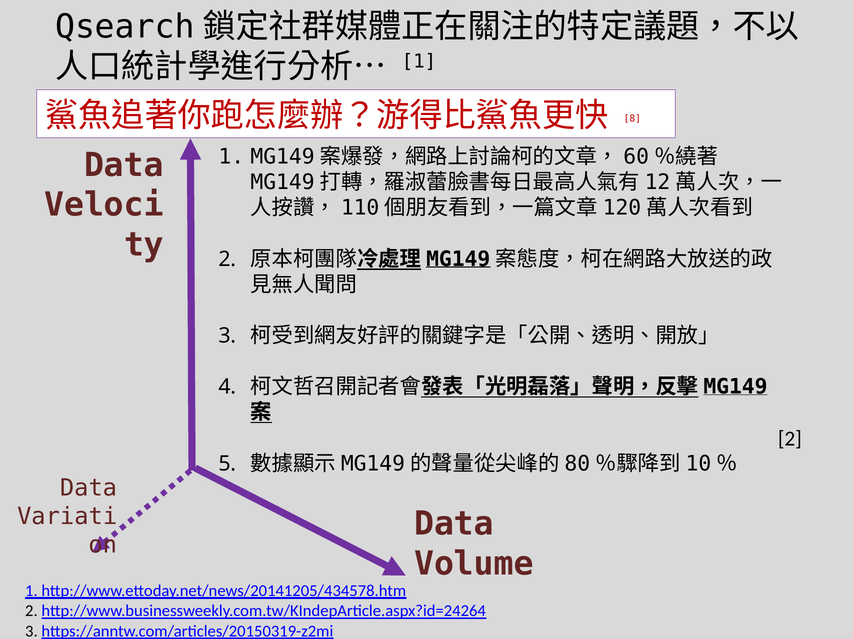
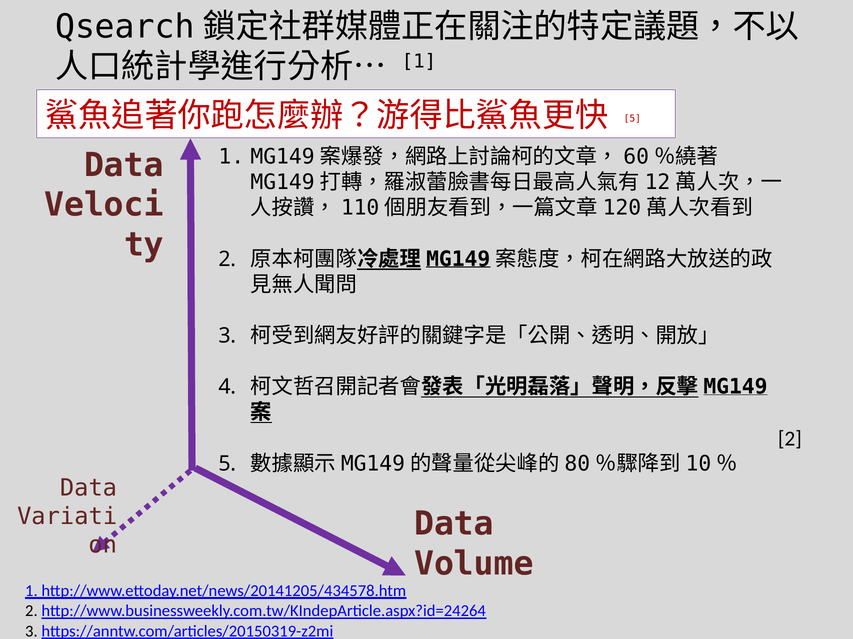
8 at (632, 119): 8 -> 5
